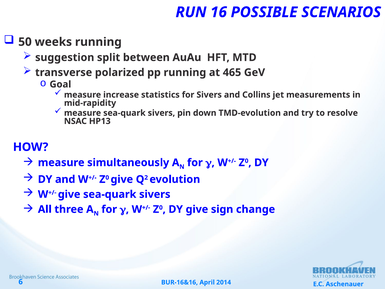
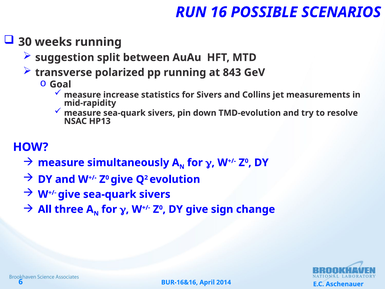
50: 50 -> 30
465: 465 -> 843
